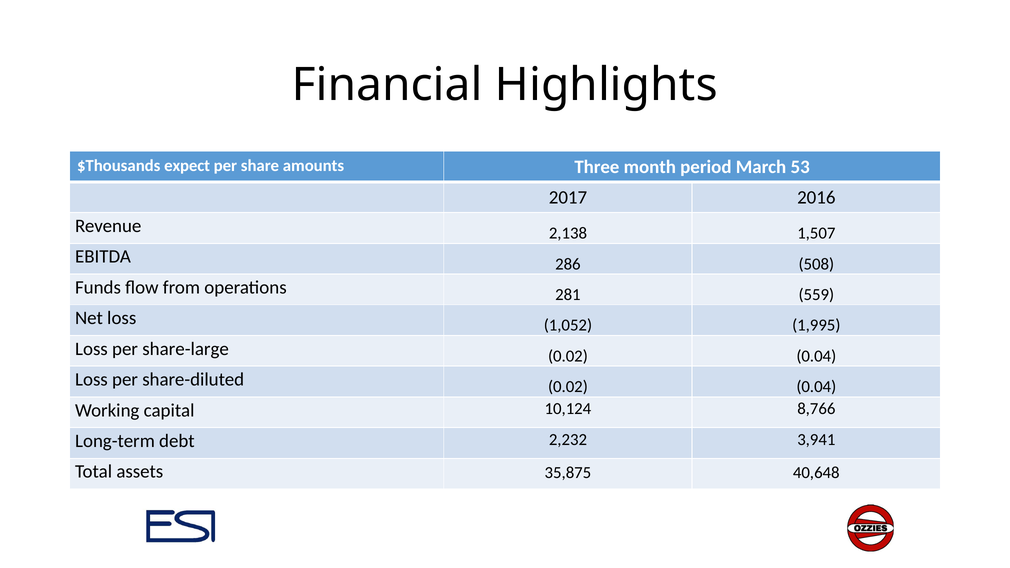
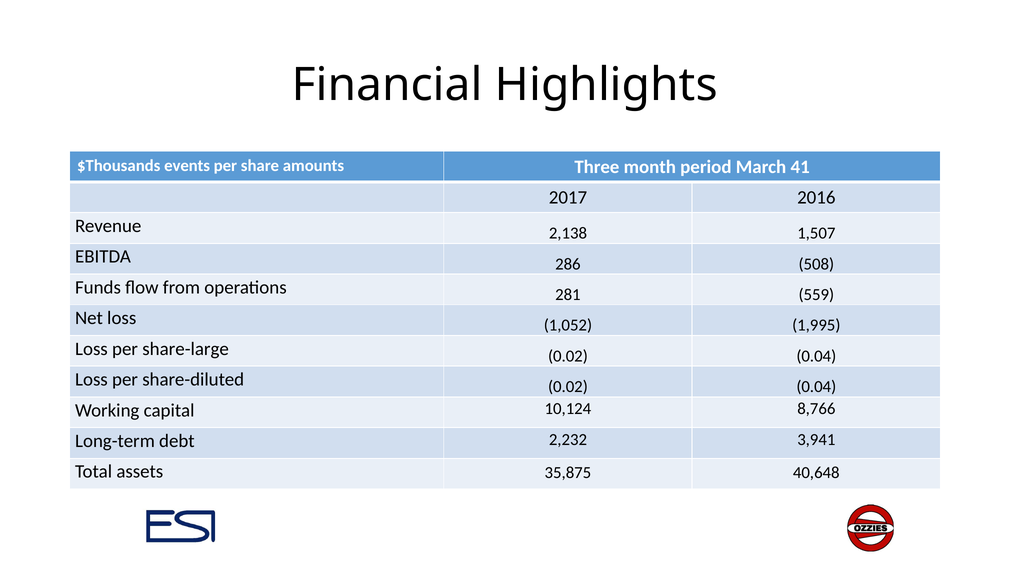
expect: expect -> events
53: 53 -> 41
